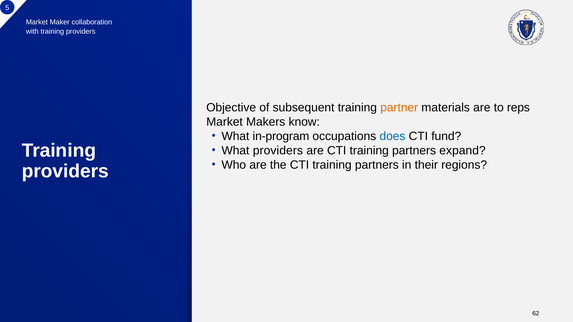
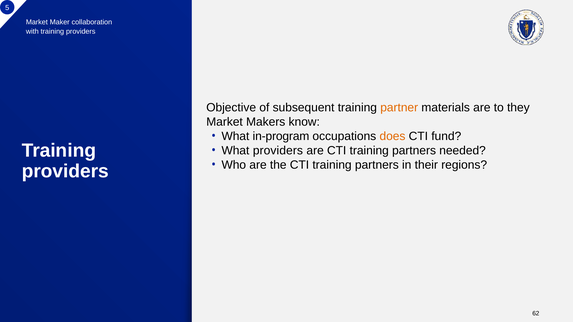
reps: reps -> they
does colour: blue -> orange
expand: expand -> needed
